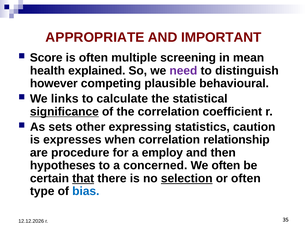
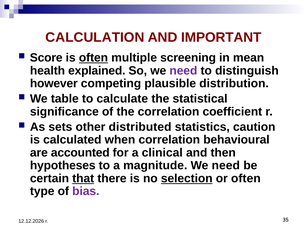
APPROPRIATE: APPROPRIATE -> CALCULATION
often at (93, 58) underline: none -> present
behavioural: behavioural -> distribution
links: links -> table
significance underline: present -> none
expressing: expressing -> distributed
expresses: expresses -> calculated
relationship: relationship -> behavioural
procedure: procedure -> accounted
employ: employ -> clinical
concerned: concerned -> magnitude
often at (226, 166): often -> need
bias colour: blue -> purple
